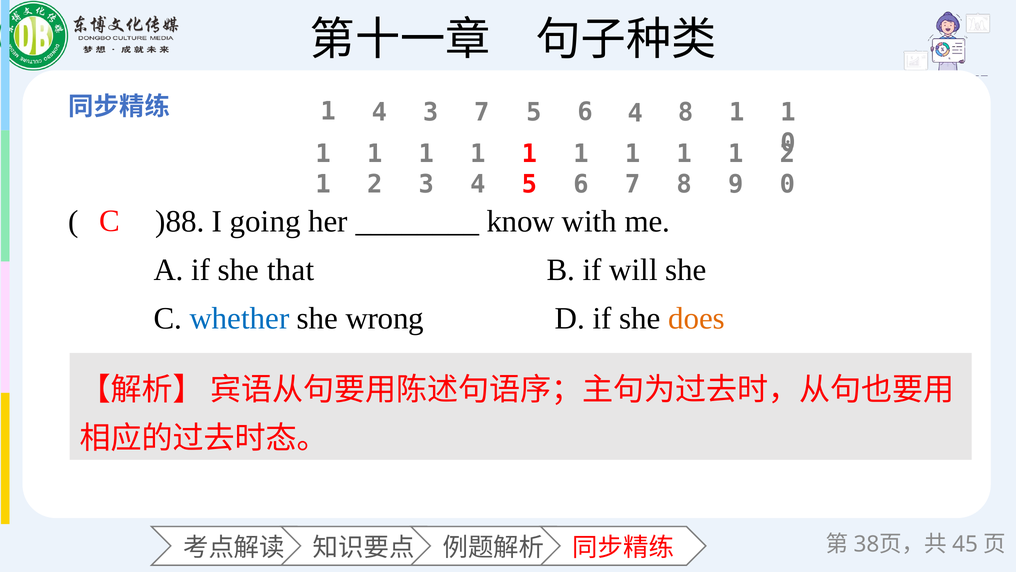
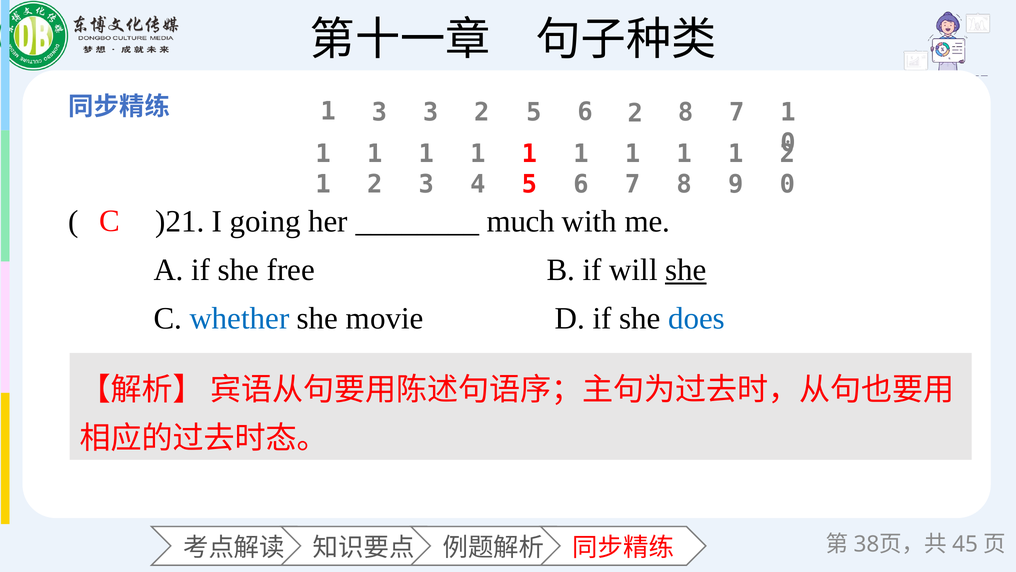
4 at (379, 112): 4 -> 3
3 7: 7 -> 2
6 4: 4 -> 2
1 at (737, 112): 1 -> 7
)88: )88 -> )21
know: know -> much
that: that -> free
she at (686, 270) underline: none -> present
wrong: wrong -> movie
does colour: orange -> blue
